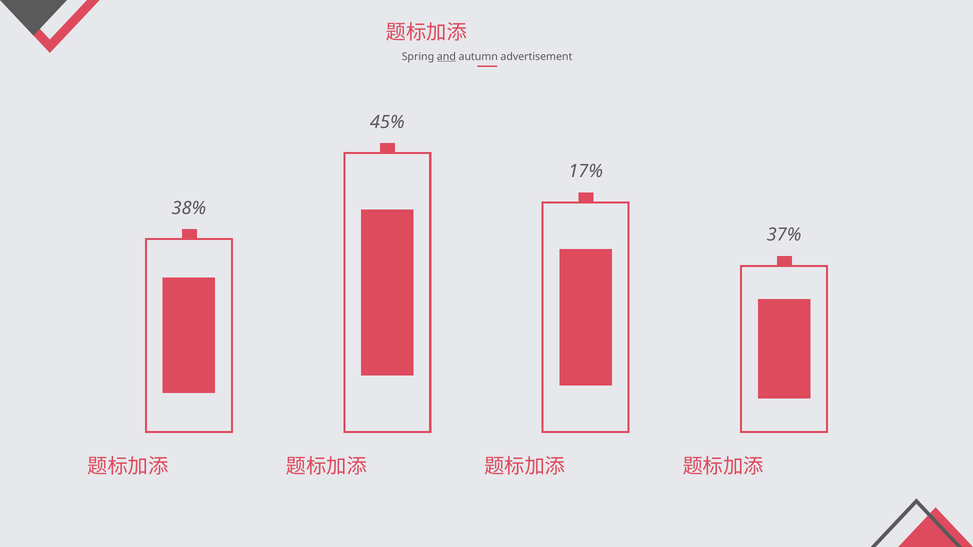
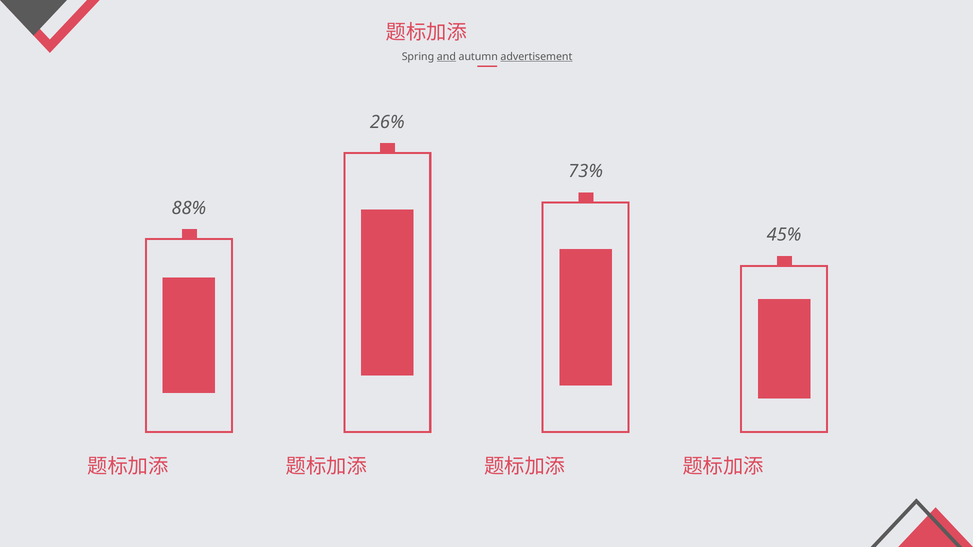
advertisement underline: none -> present
45%: 45% -> 26%
17%: 17% -> 73%
38%: 38% -> 88%
37%: 37% -> 45%
